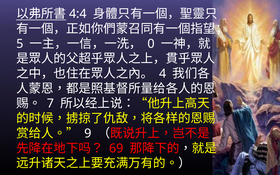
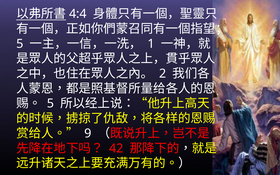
0: 0 -> 1
4: 4 -> 2
7 at (50, 103): 7 -> 5
69: 69 -> 42
